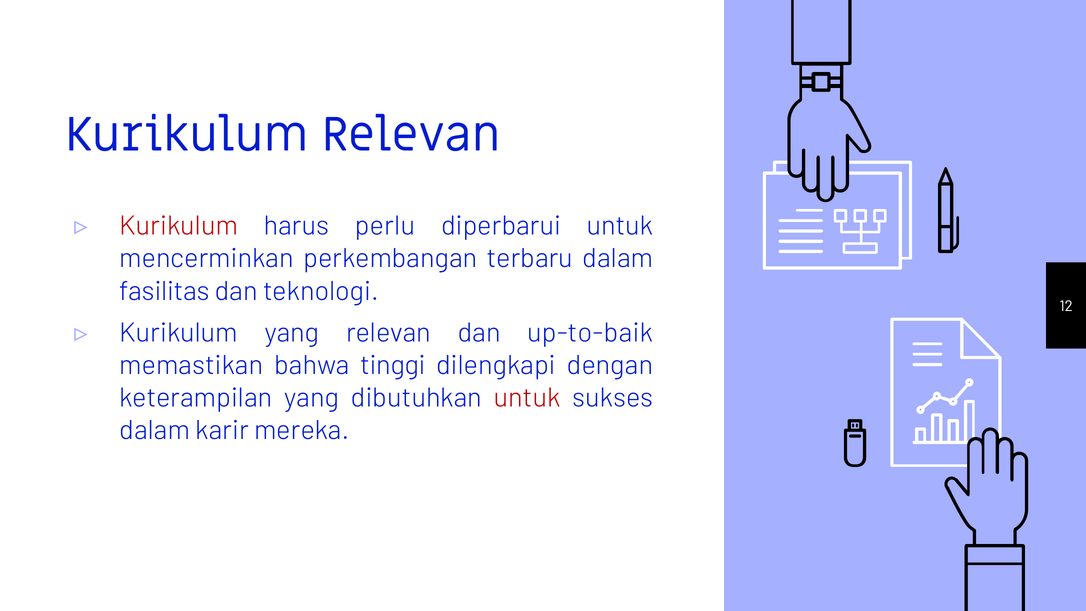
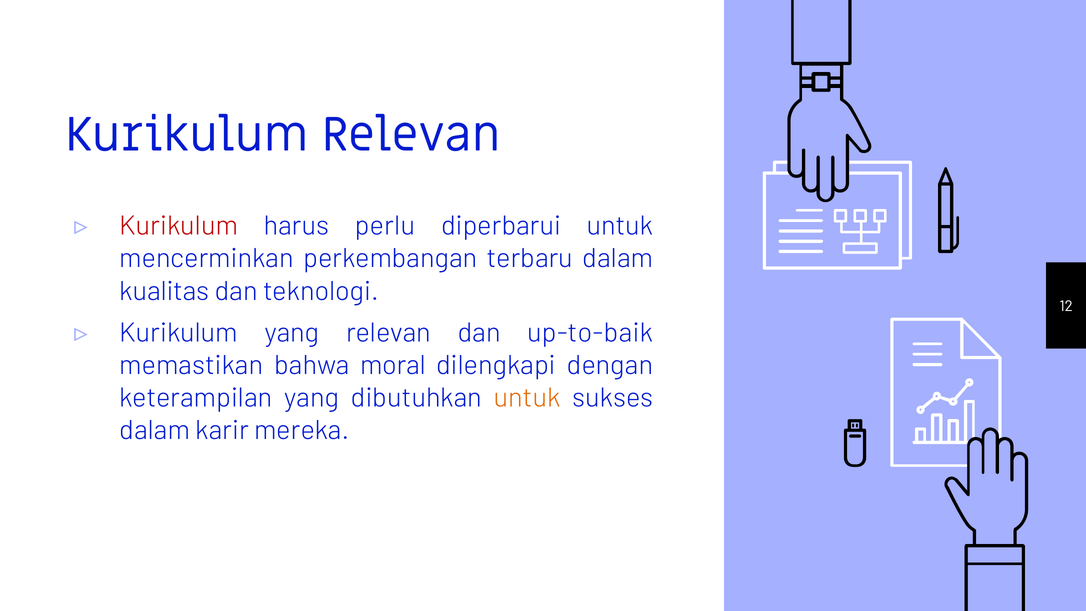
fasilitas: fasilitas -> kualitas
tinggi: tinggi -> moral
untuk at (527, 398) colour: red -> orange
